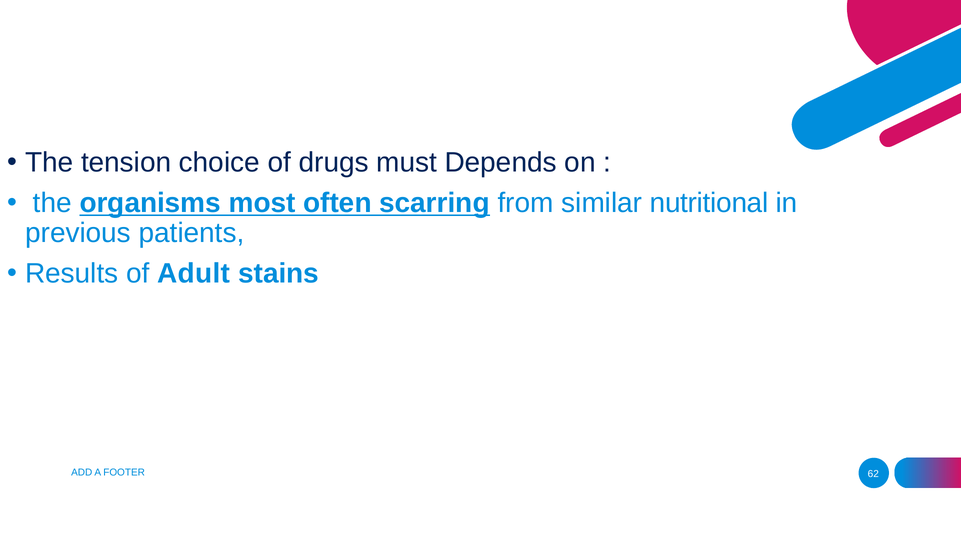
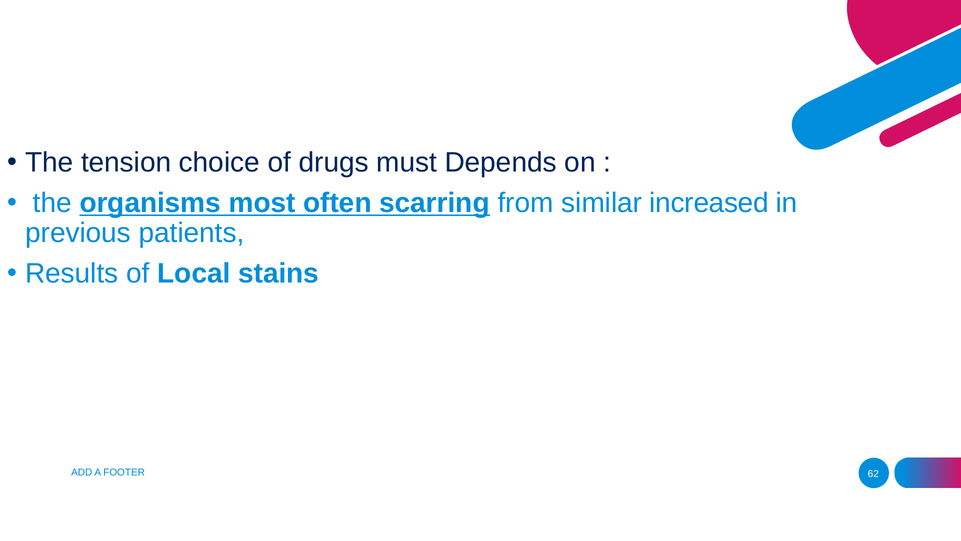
nutritional: nutritional -> increased
Adult: Adult -> Local
